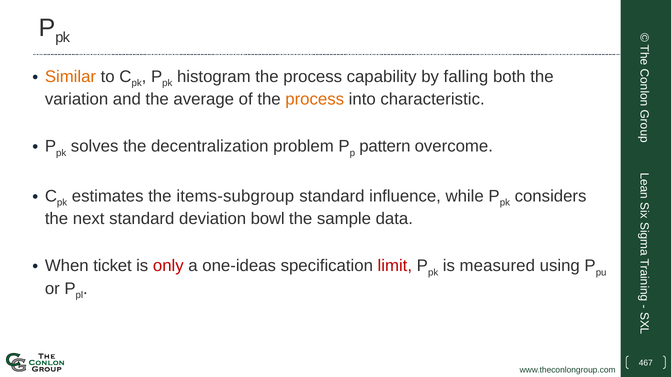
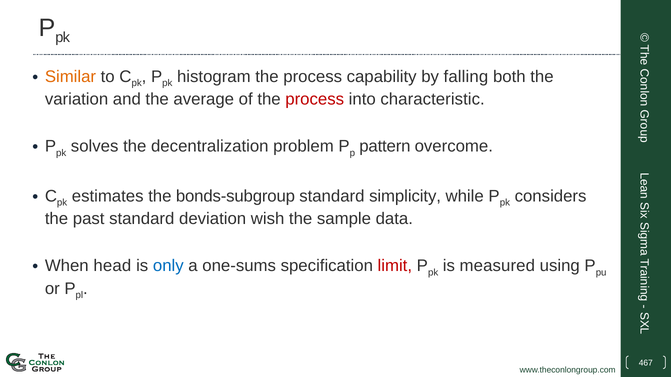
process at (315, 100) colour: orange -> red
items-subgroup: items-subgroup -> bonds-subgroup
influence: influence -> simplicity
next: next -> past
bowl: bowl -> wish
ticket: ticket -> head
only colour: red -> blue
one-ideas: one-ideas -> one-sums
